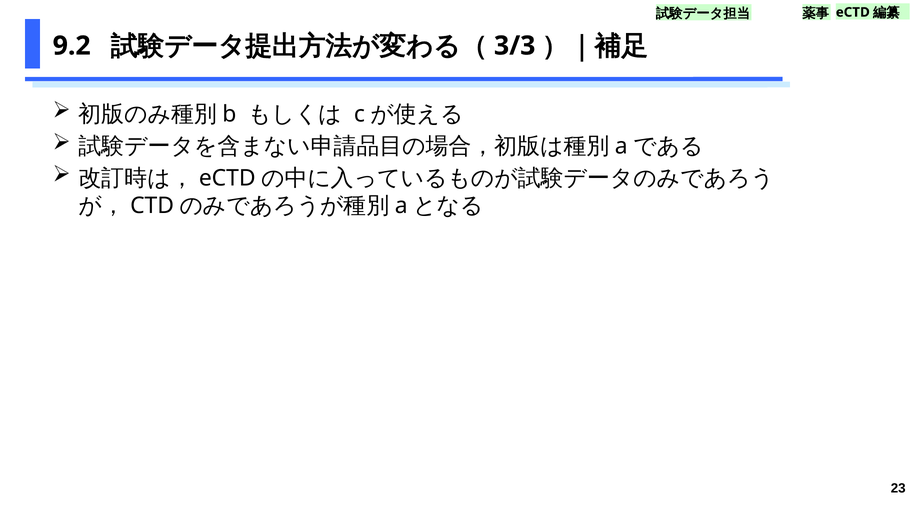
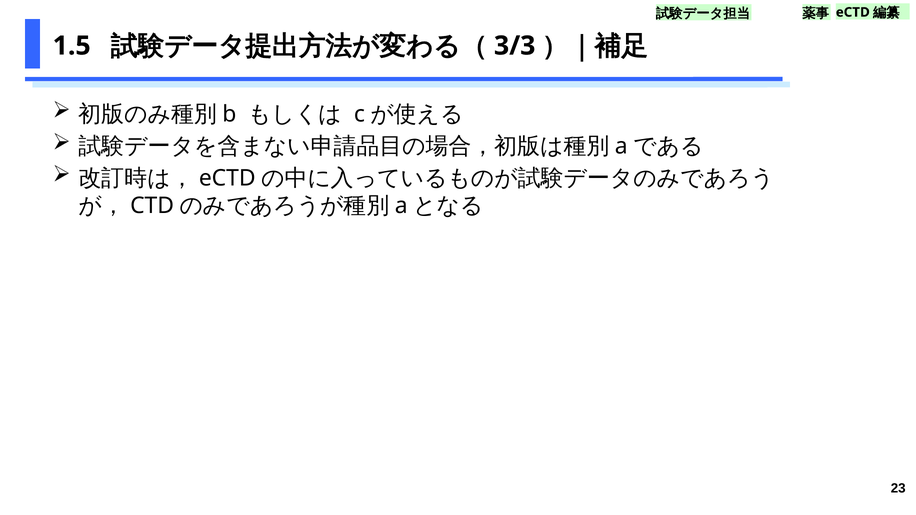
9.2: 9.2 -> 1.5
